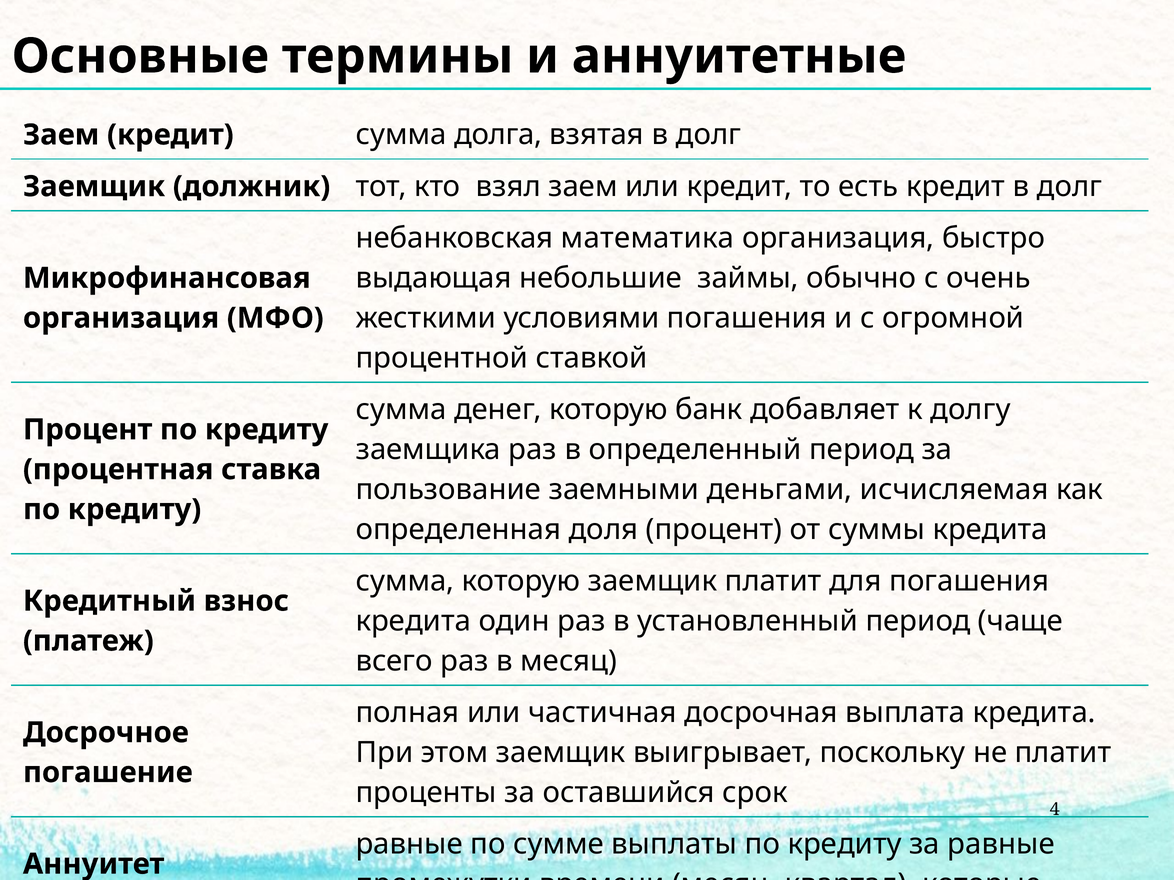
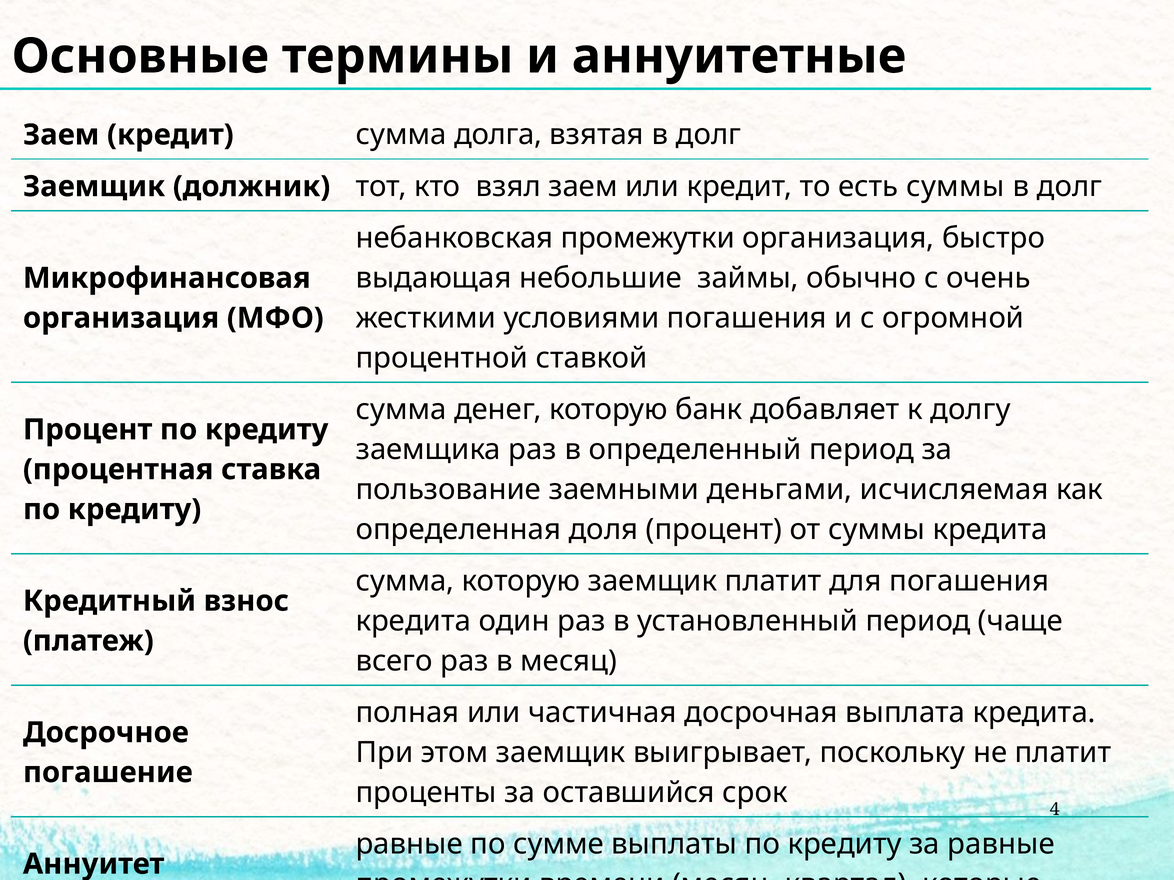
есть кредит: кредит -> суммы
небанковская математика: математика -> промежутки
